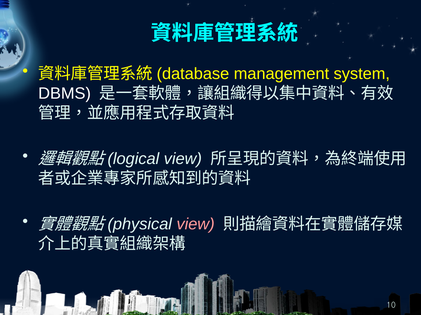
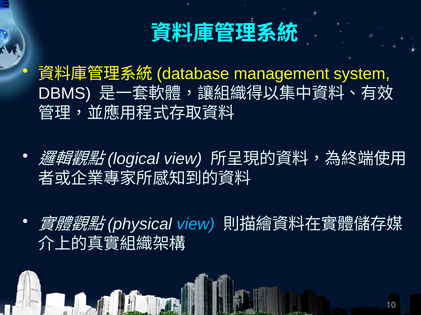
view at (196, 225) colour: pink -> light blue
